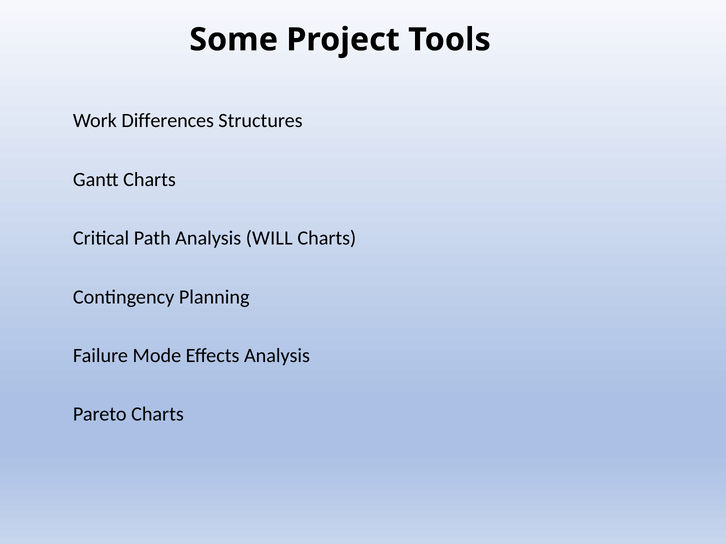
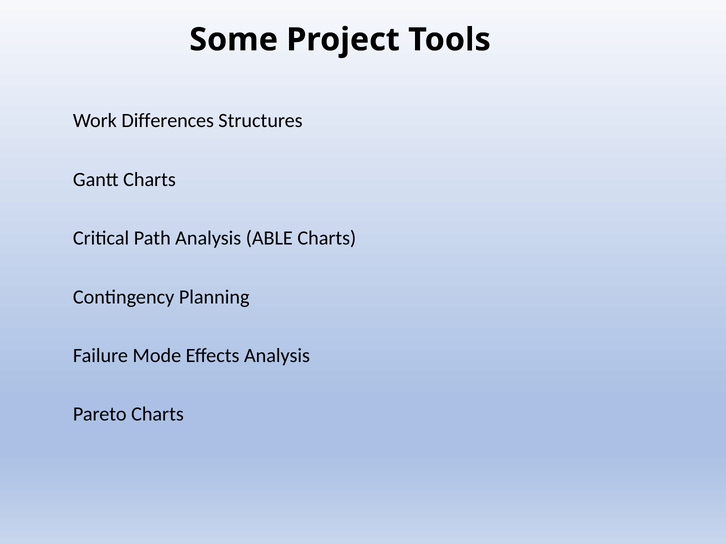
WILL: WILL -> ABLE
